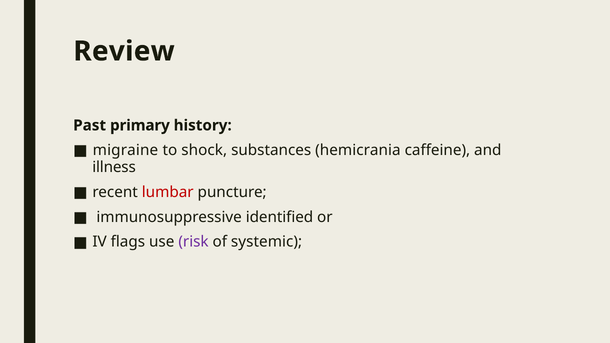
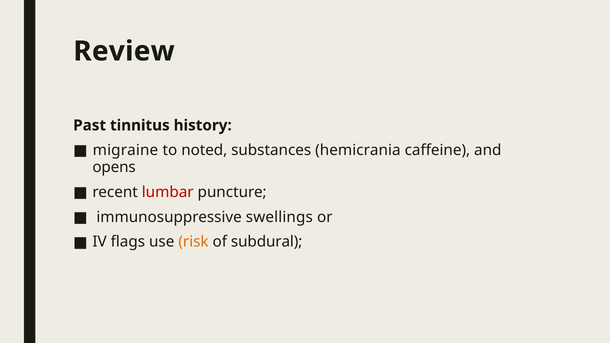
primary: primary -> tinnitus
shock: shock -> noted
illness: illness -> opens
identified: identified -> swellings
risk colour: purple -> orange
systemic: systemic -> subdural
